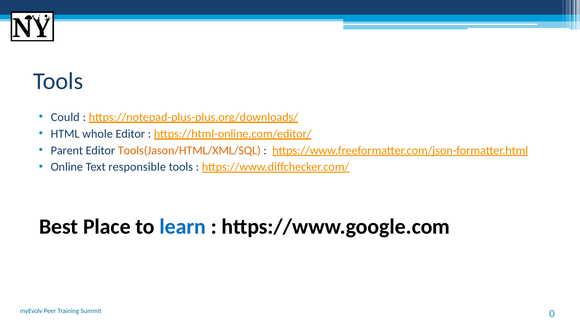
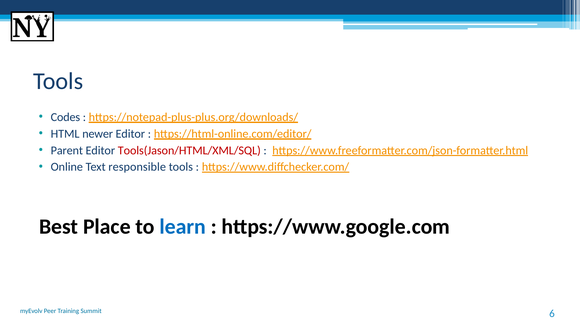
Could: Could -> Codes
whole: whole -> newer
Tools(Jason/HTML/XML/SQL colour: orange -> red
0: 0 -> 6
